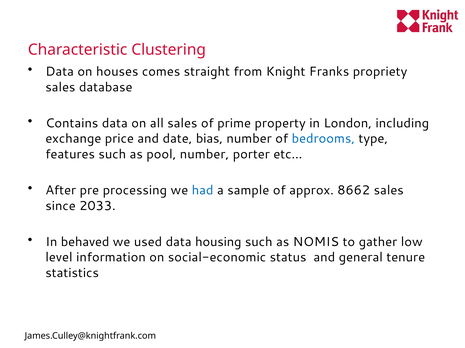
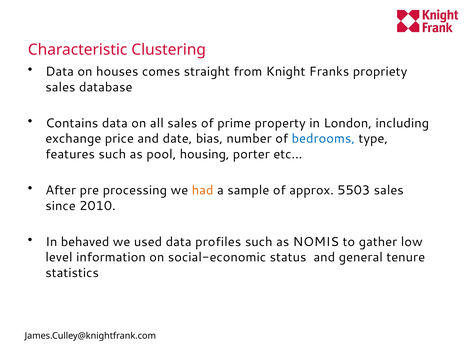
pool number: number -> housing
had colour: blue -> orange
8662: 8662 -> 5503
2033: 2033 -> 2010
housing: housing -> profiles
